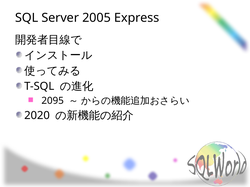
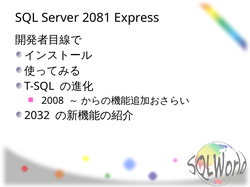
2005: 2005 -> 2081
2095: 2095 -> 2008
2020: 2020 -> 2032
